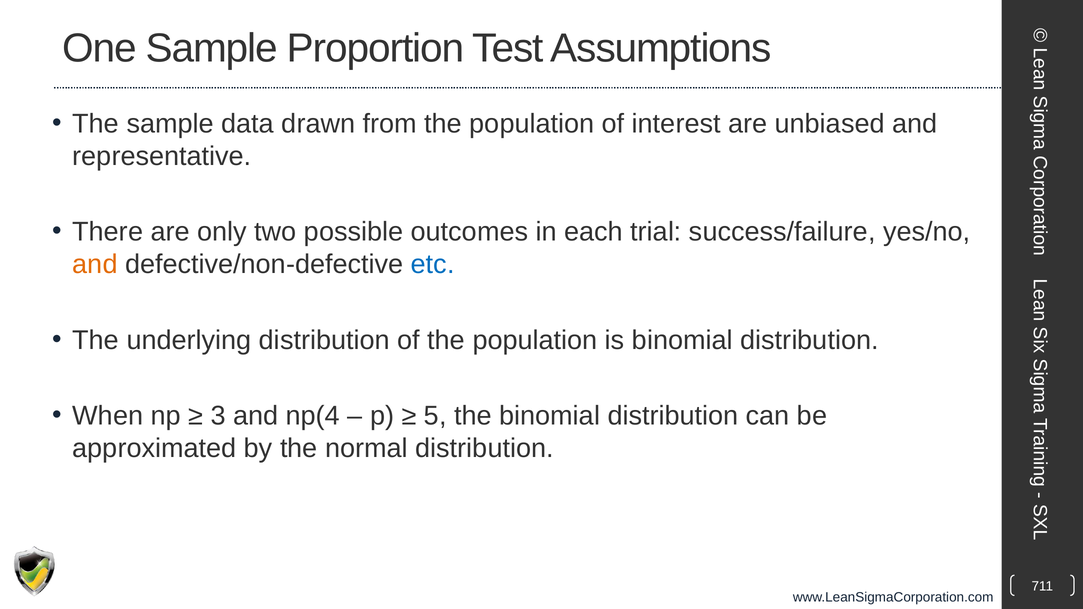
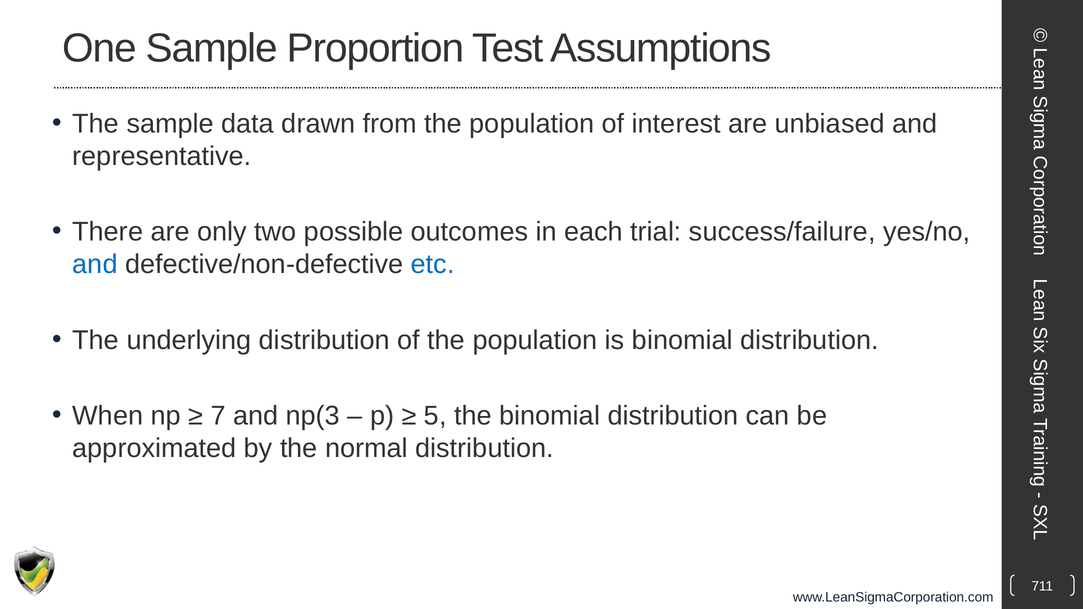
and at (95, 265) colour: orange -> blue
3: 3 -> 7
np(4: np(4 -> np(3
